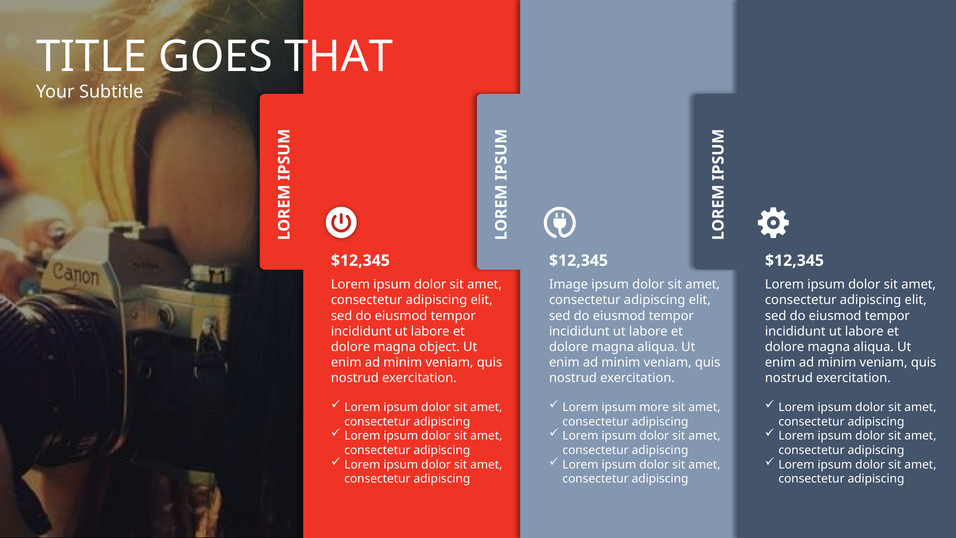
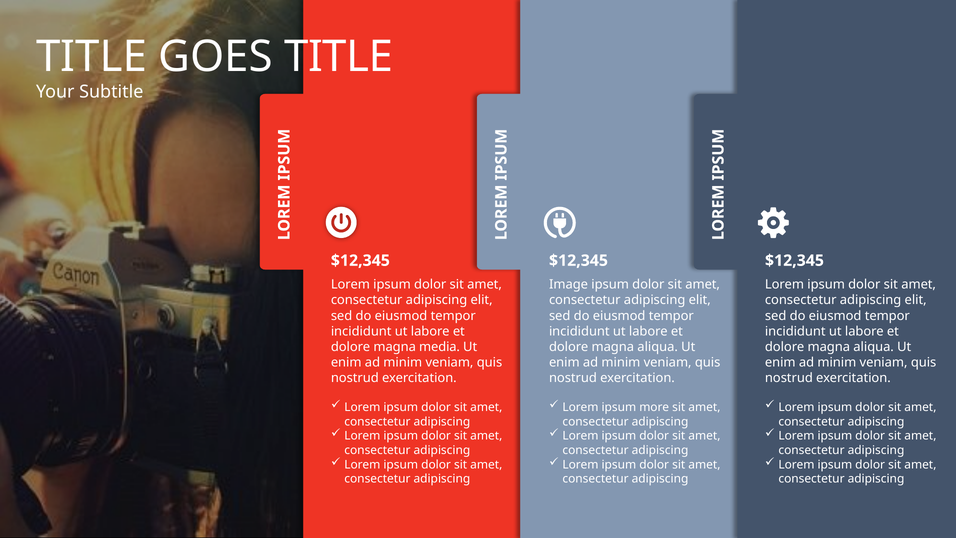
GOES THAT: THAT -> TITLE
object: object -> media
